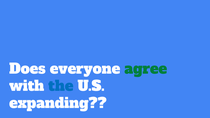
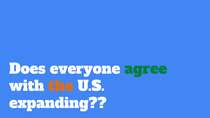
the colour: blue -> orange
